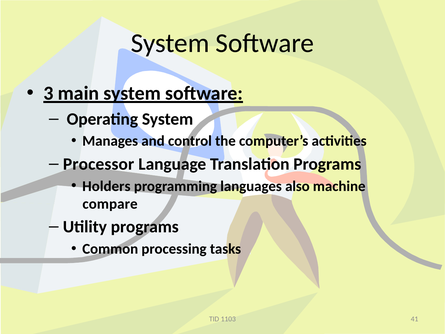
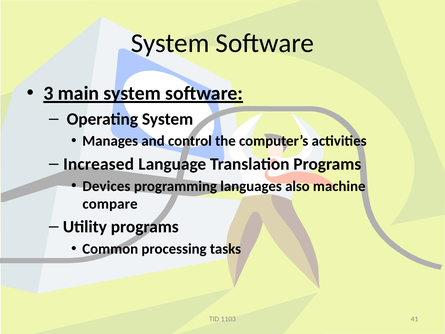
Processor: Processor -> Increased
Holders: Holders -> Devices
